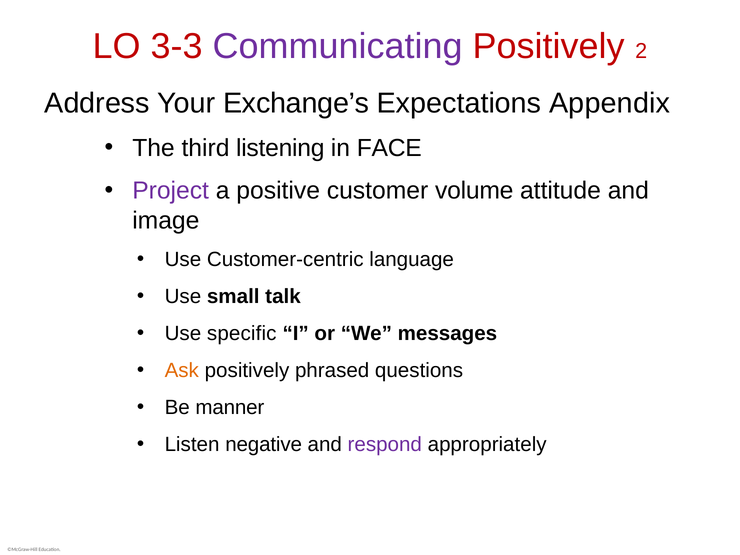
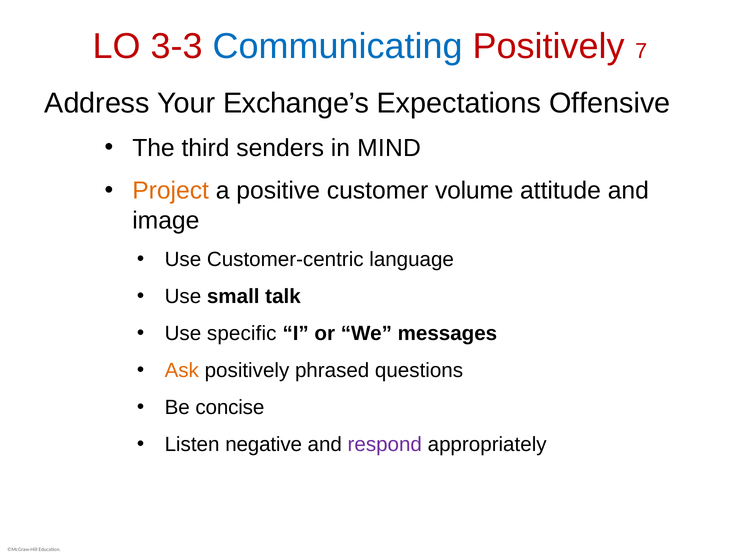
Communicating colour: purple -> blue
2: 2 -> 7
Appendix: Appendix -> Offensive
listening: listening -> senders
FACE: FACE -> MIND
Project colour: purple -> orange
manner: manner -> concise
